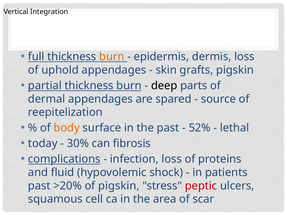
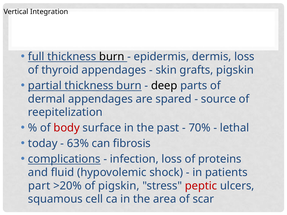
burn at (112, 57) colour: orange -> black
uphold: uphold -> thyroid
body colour: orange -> red
52%: 52% -> 70%
30%: 30% -> 63%
past at (39, 186): past -> part
